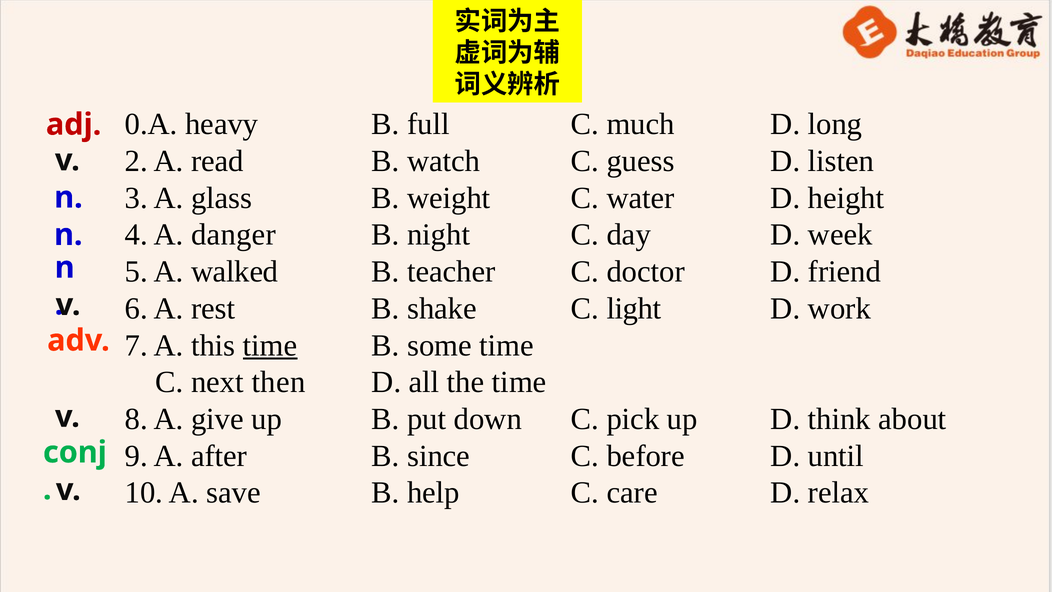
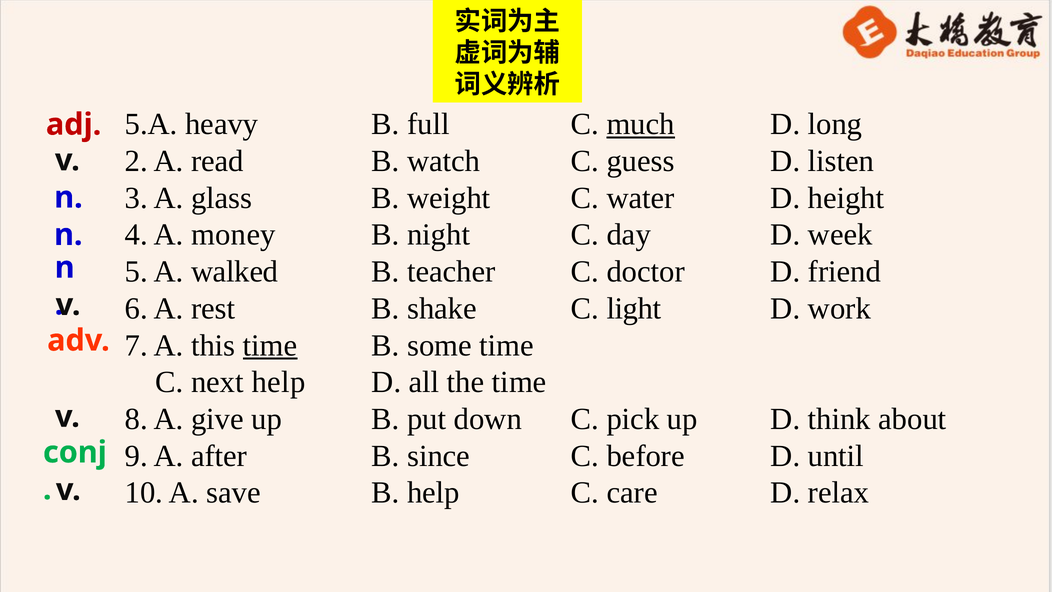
0.A: 0.A -> 5.A
much underline: none -> present
danger: danger -> money
next then: then -> help
